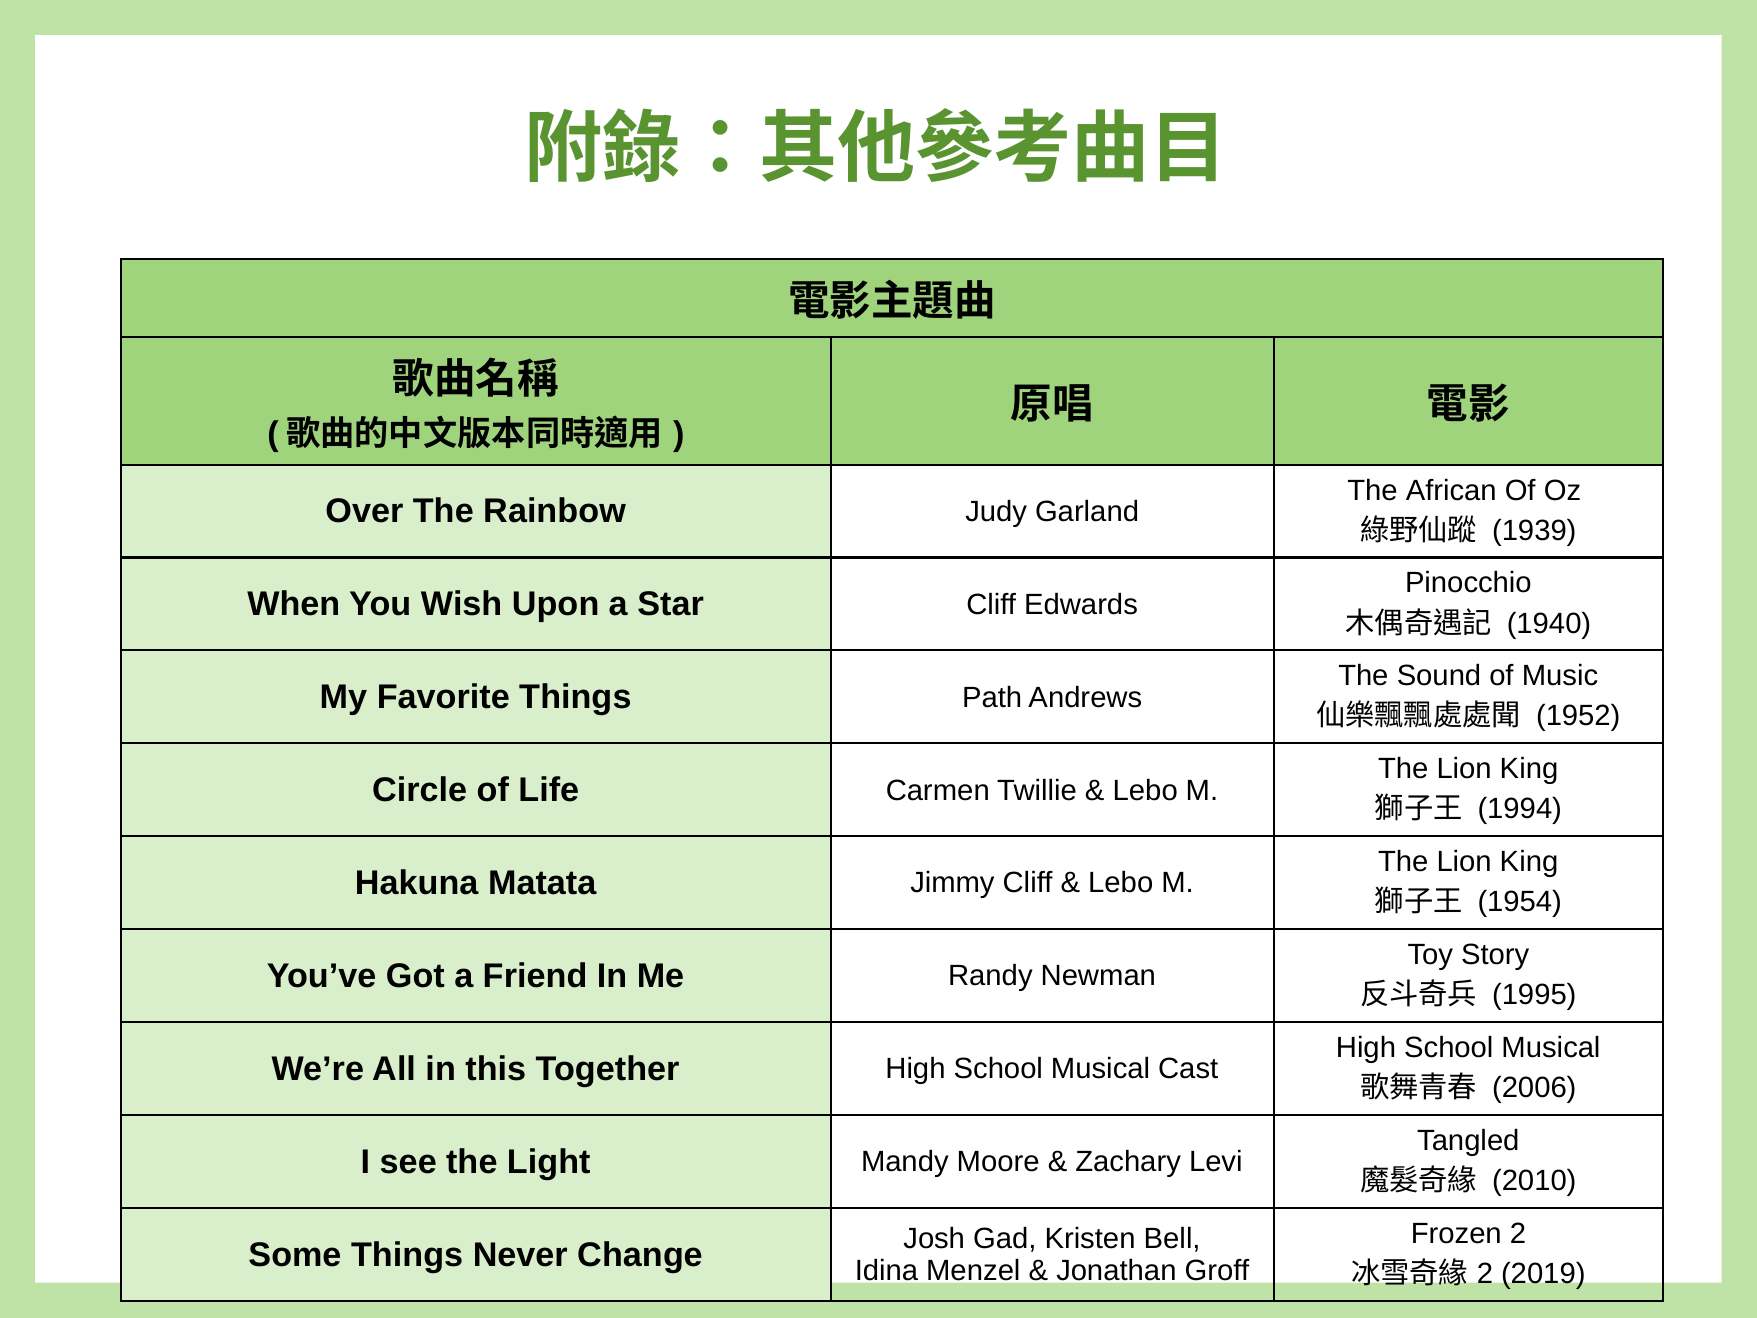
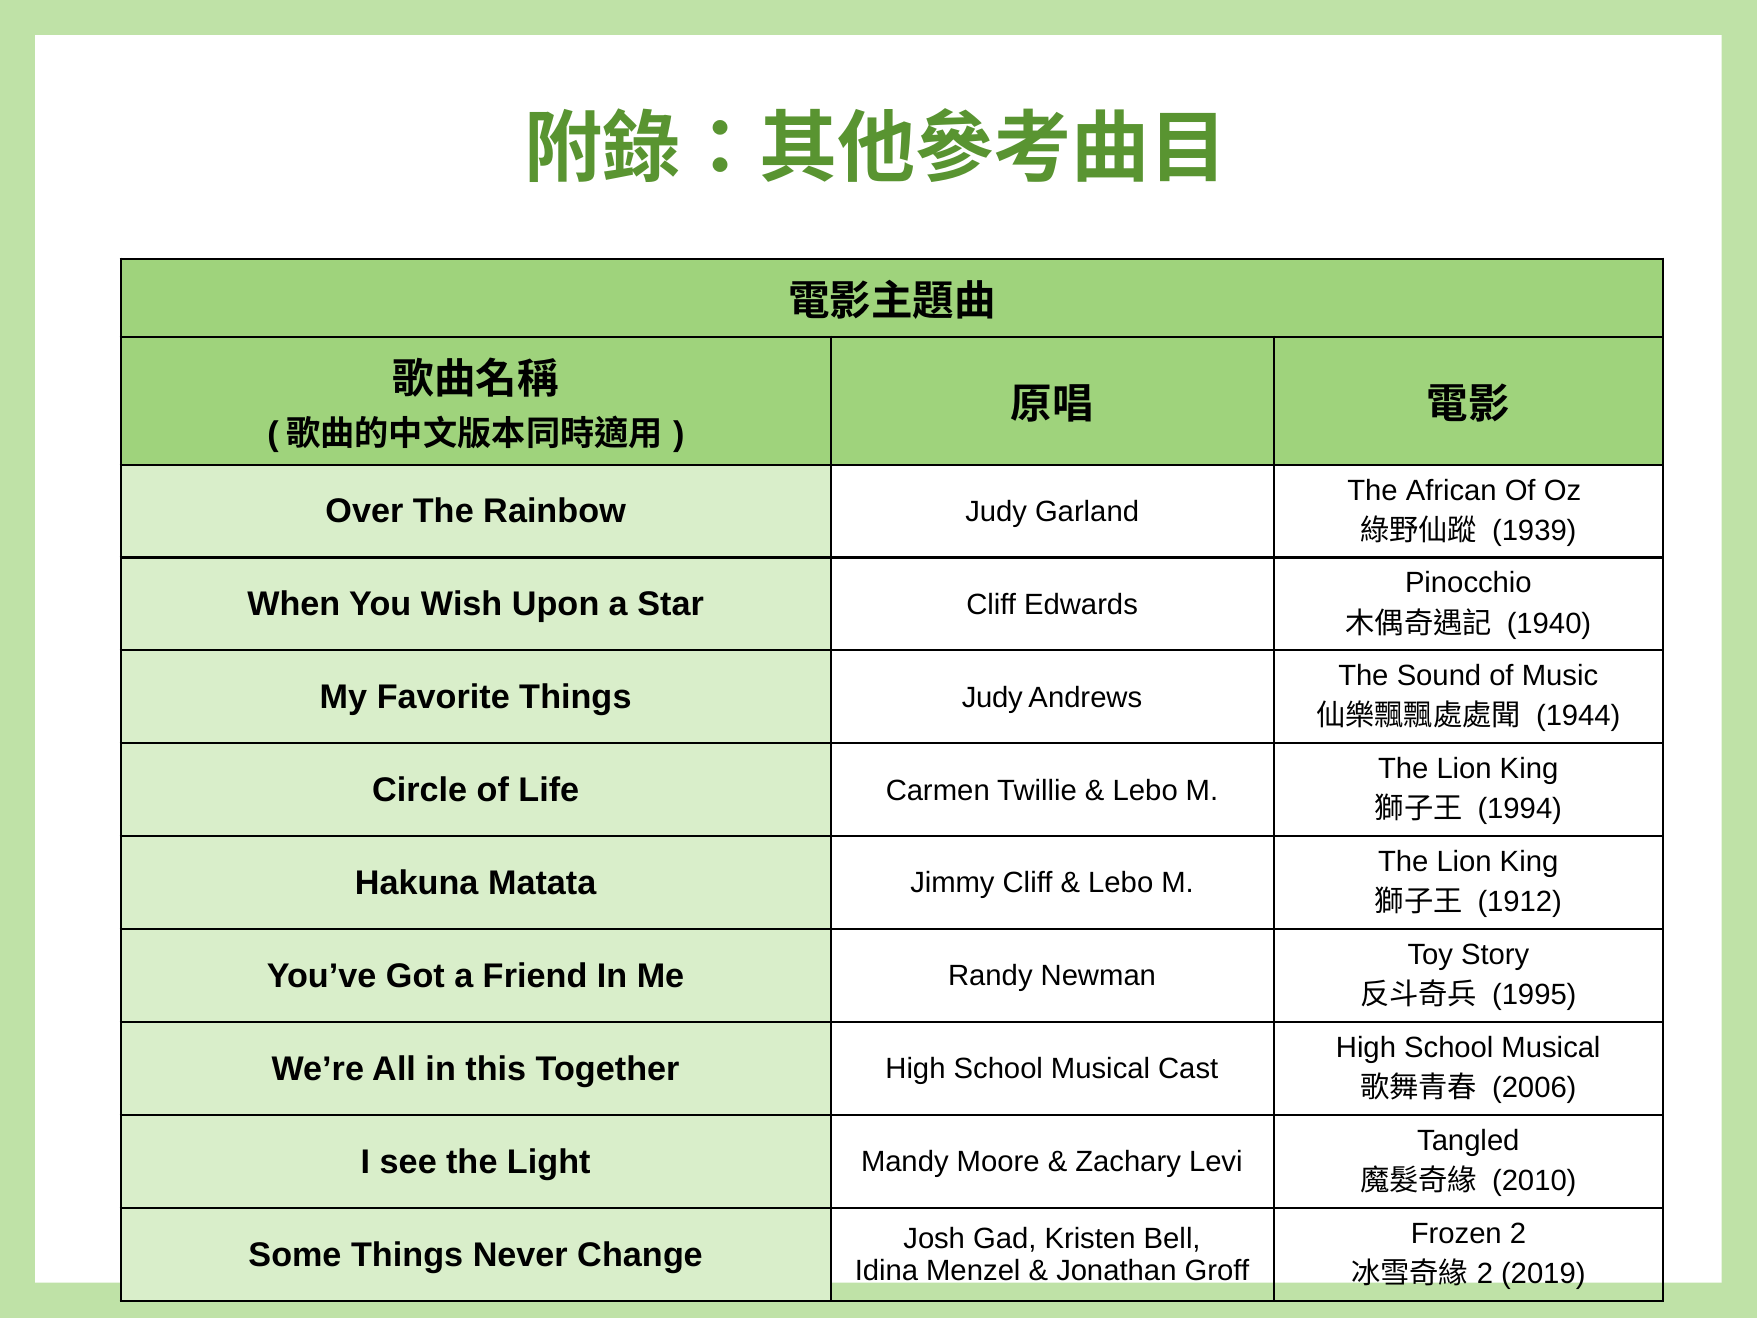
Things Path: Path -> Judy
1952: 1952 -> 1944
1954: 1954 -> 1912
